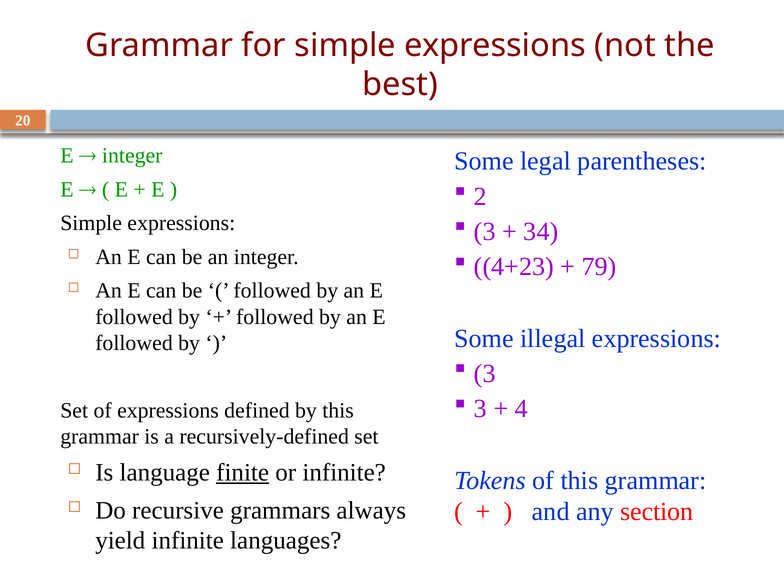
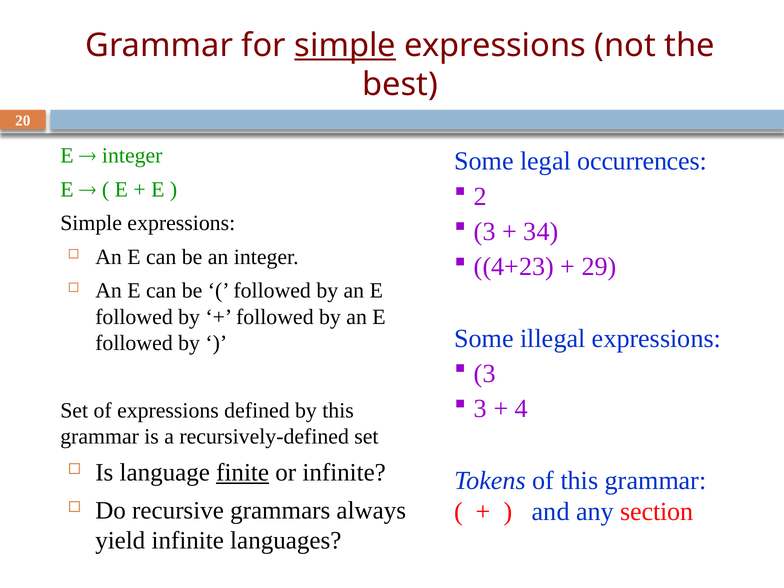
simple at (345, 45) underline: none -> present
parentheses: parentheses -> occurrences
79: 79 -> 29
